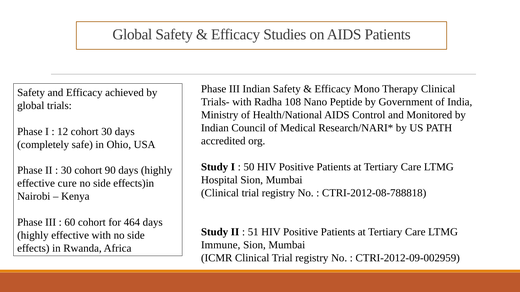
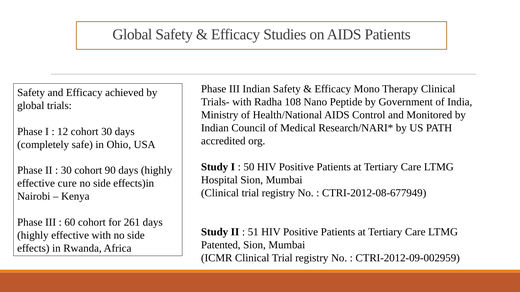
CTRI-2012-08-788818: CTRI-2012-08-788818 -> CTRI-2012-08-677949
464: 464 -> 261
Immune: Immune -> Patented
